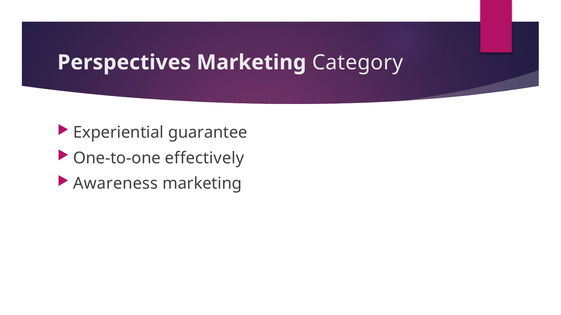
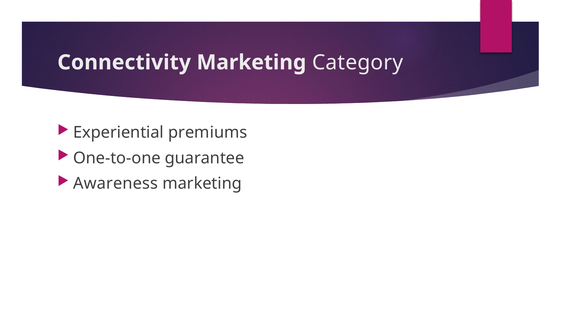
Perspectives: Perspectives -> Connectivity
guarantee: guarantee -> premiums
effectively: effectively -> guarantee
